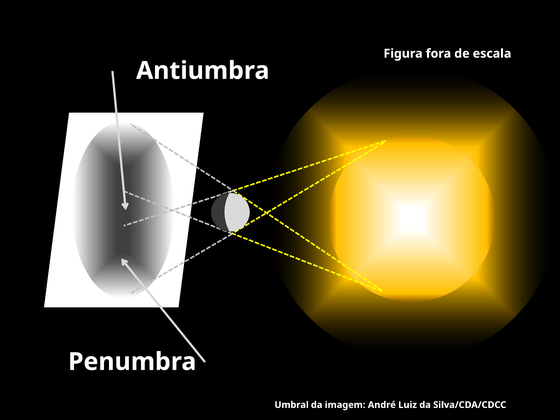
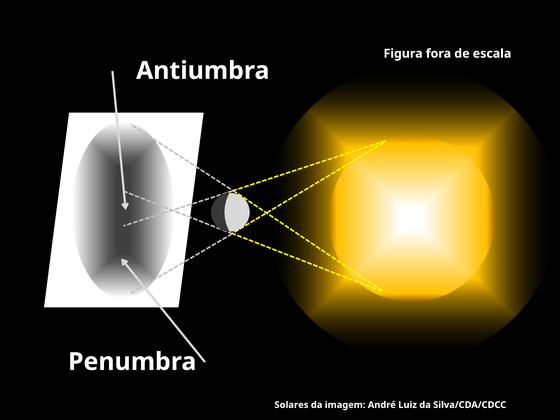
Umbral: Umbral -> Solares
